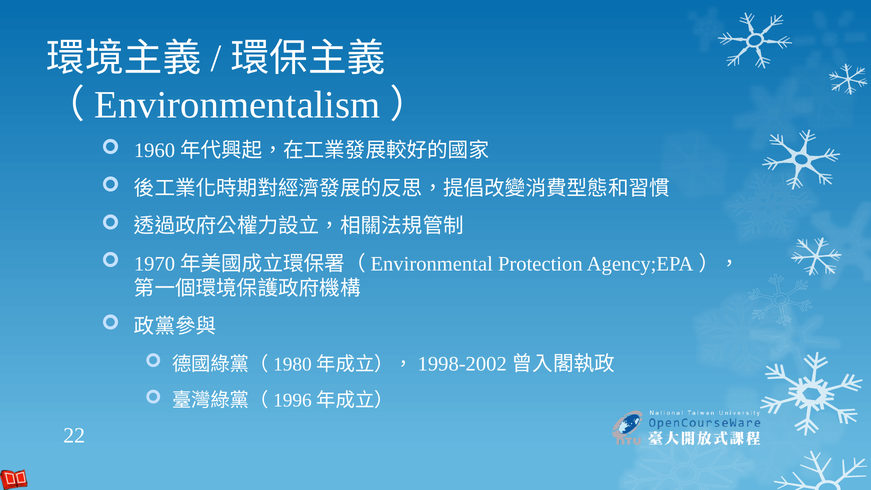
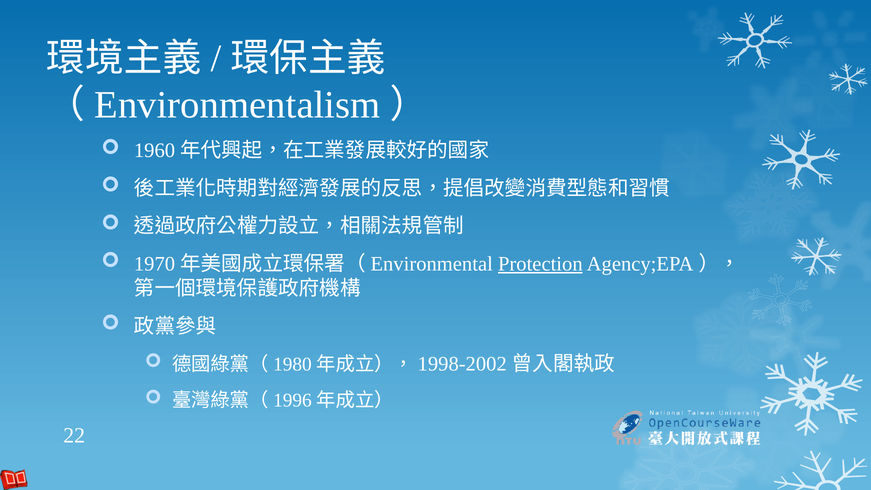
Protection underline: none -> present
